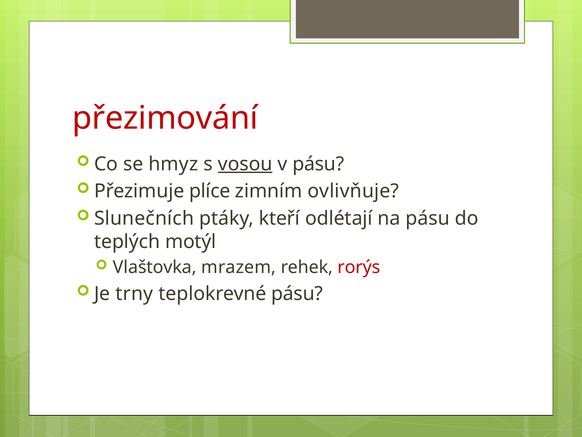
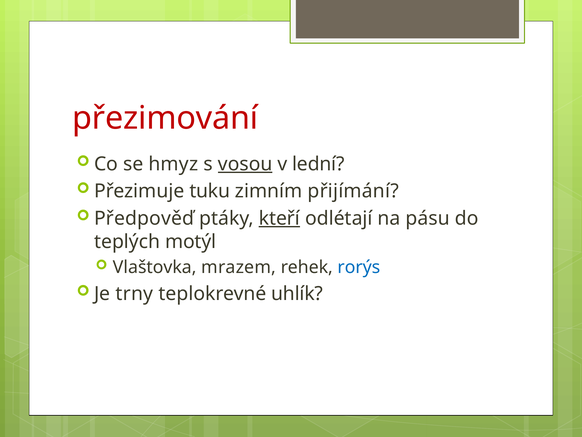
v pásu: pásu -> lední
plíce: plíce -> tuku
ovlivňuje: ovlivňuje -> přijímání
Slunečních: Slunečních -> Předpověď
kteří underline: none -> present
rorýs colour: red -> blue
teplokrevné pásu: pásu -> uhlík
